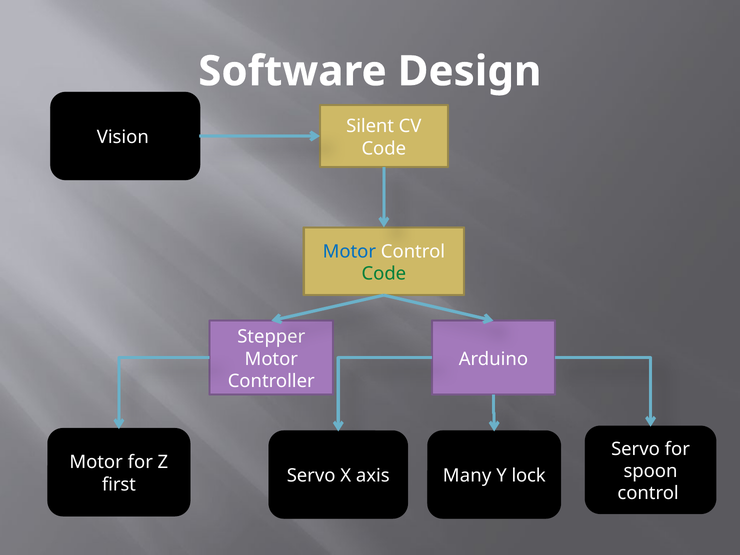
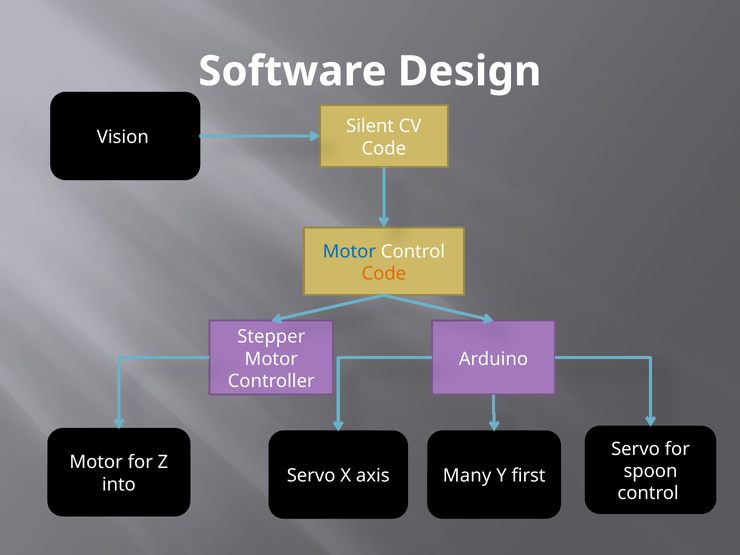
Code at (384, 274) colour: green -> orange
lock: lock -> first
first: first -> into
